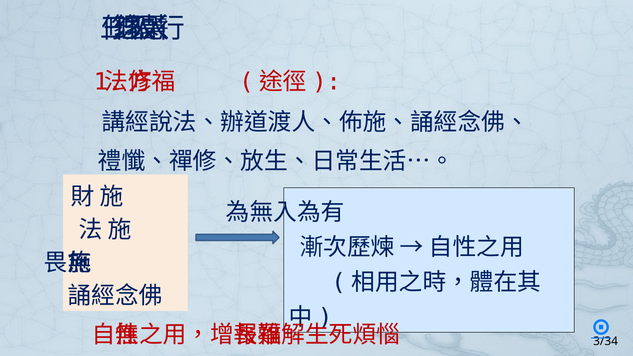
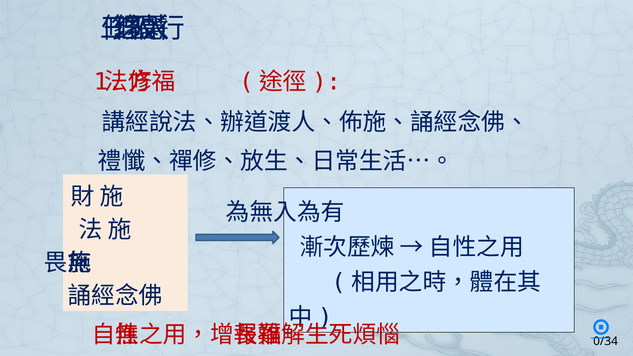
3/34: 3/34 -> 0/34
